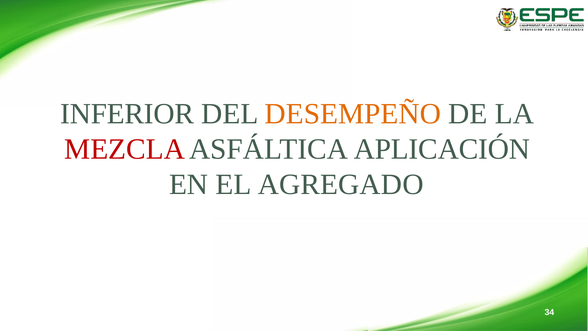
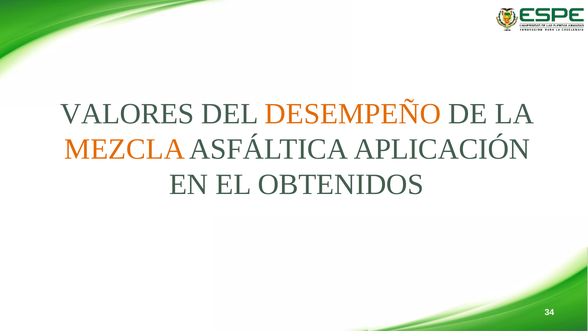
INFERIOR: INFERIOR -> VALORES
MEZCLA colour: red -> orange
AGREGADO: AGREGADO -> OBTENIDOS
